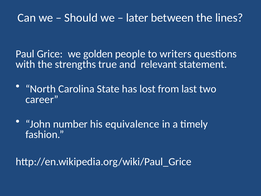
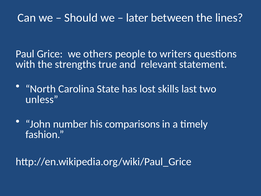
golden: golden -> others
from: from -> skills
career: career -> unless
equivalence: equivalence -> comparisons
